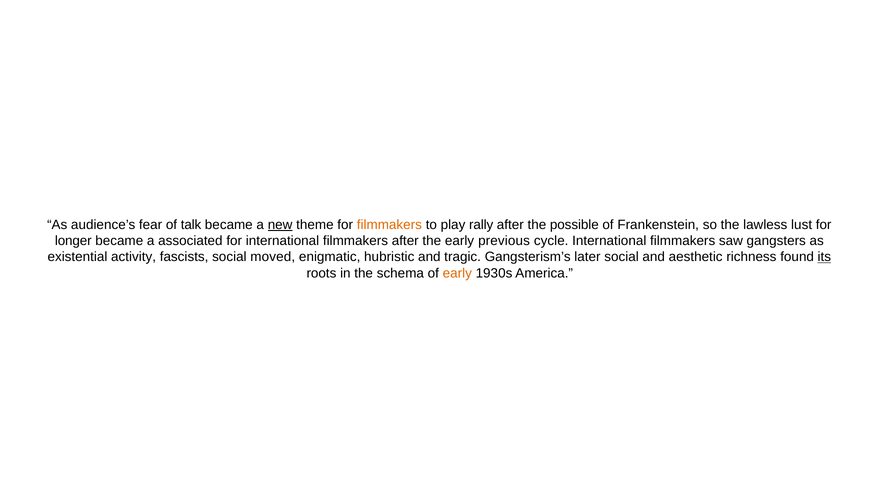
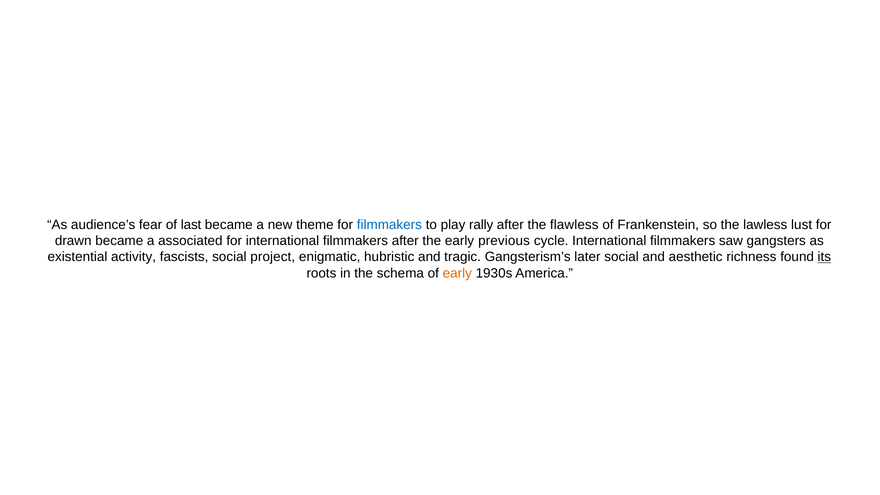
talk: talk -> last
new underline: present -> none
filmmakers at (389, 225) colour: orange -> blue
possible: possible -> flawless
longer: longer -> drawn
moved: moved -> project
